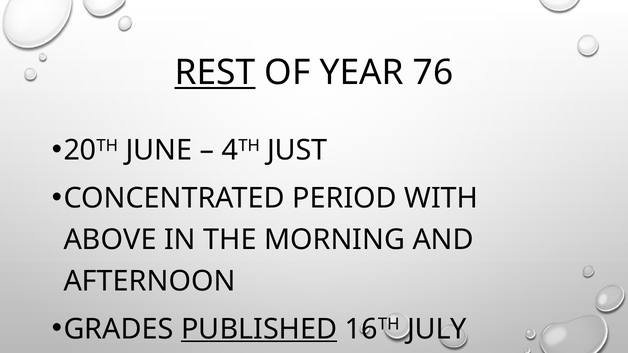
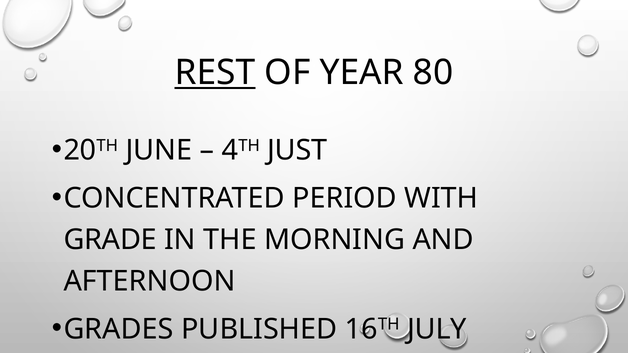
76: 76 -> 80
ABOVE: ABOVE -> GRADE
PUBLISHED underline: present -> none
